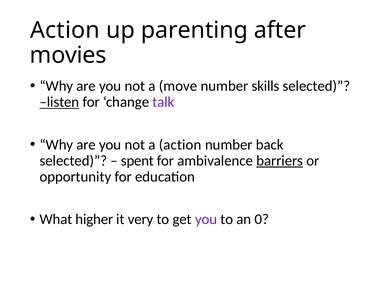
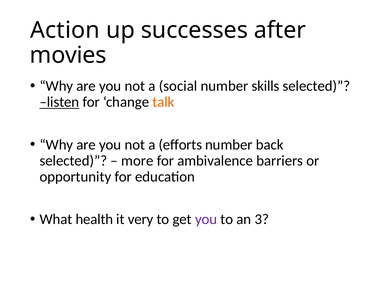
parenting: parenting -> successes
move: move -> social
talk colour: purple -> orange
a action: action -> efforts
spent: spent -> more
barriers underline: present -> none
higher: higher -> health
0: 0 -> 3
